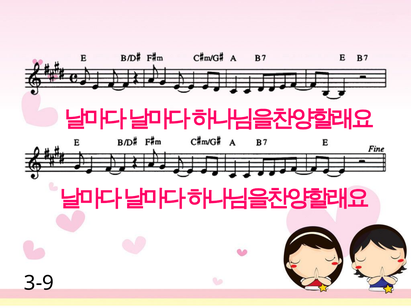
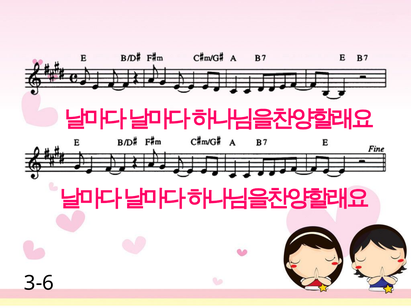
3-9: 3-9 -> 3-6
